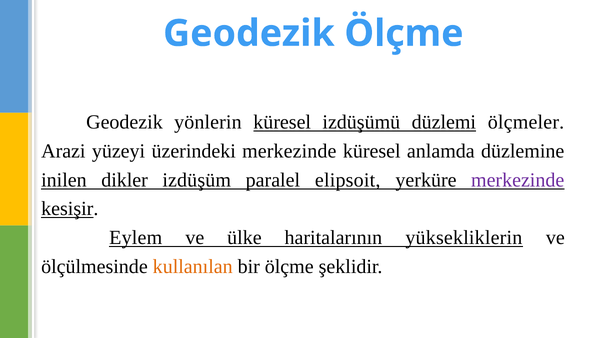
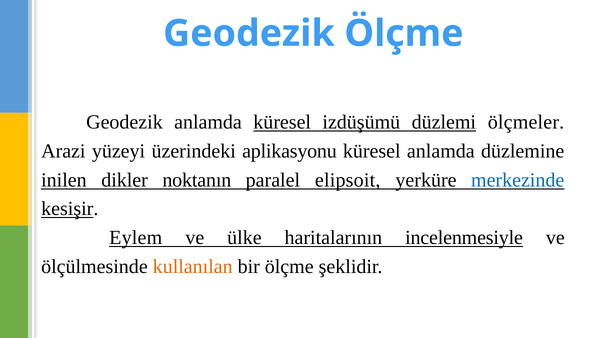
Geodezik yönlerin: yönlerin -> anlamda
üzerindeki merkezinde: merkezinde -> aplikasyonu
izdüşüm: izdüşüm -> noktanın
merkezinde at (518, 180) colour: purple -> blue
yüksekliklerin: yüksekliklerin -> incelenmesiyle
